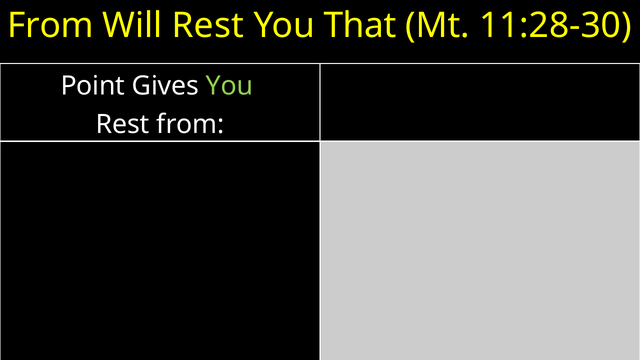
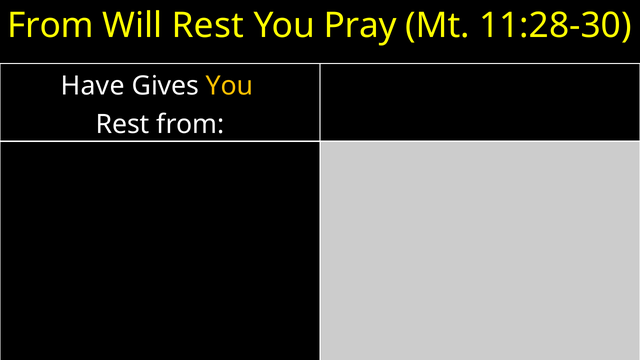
That: That -> Pray
Point: Point -> Have
You at (229, 86) colour: light green -> yellow
